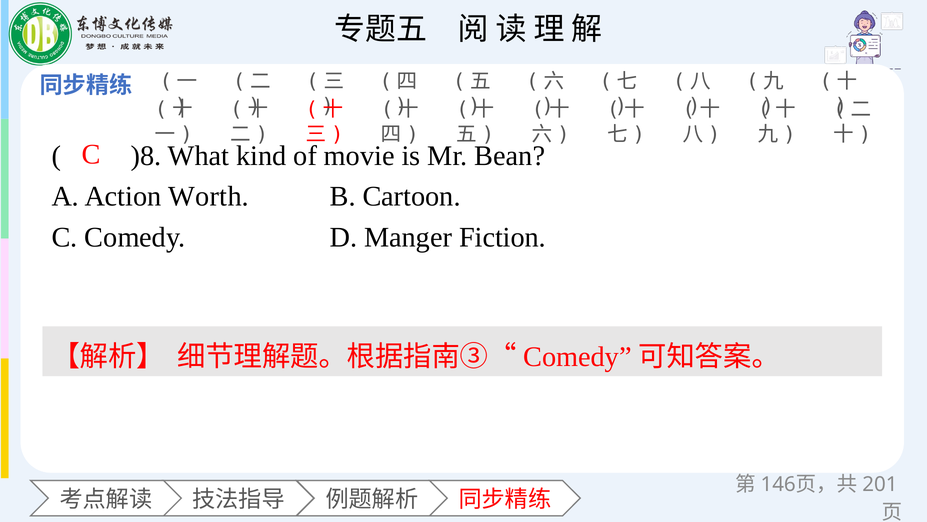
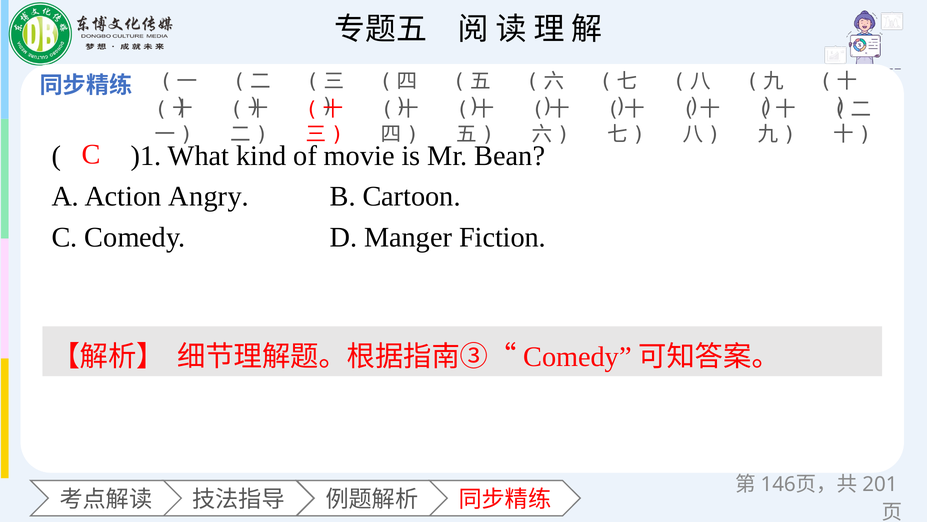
)8: )8 -> )1
Worth: Worth -> Angry
